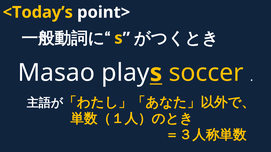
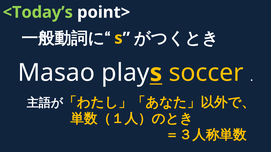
<Today’s colour: yellow -> light green
